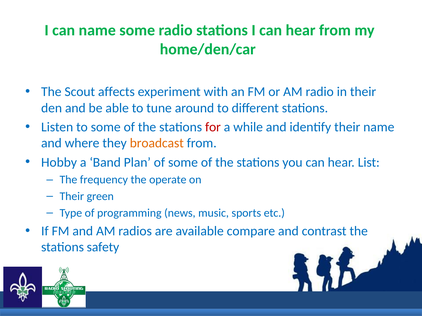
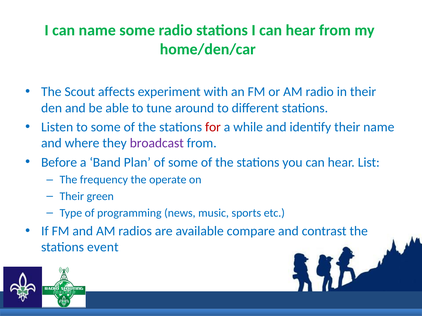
broadcast colour: orange -> purple
Hobby: Hobby -> Before
safety: safety -> event
